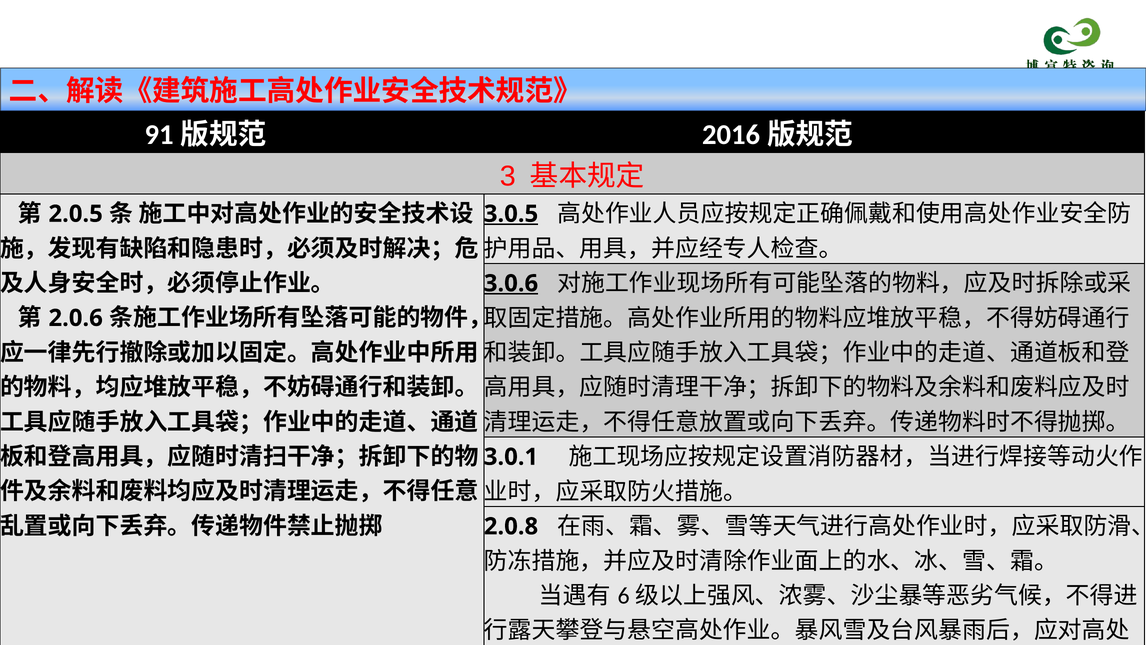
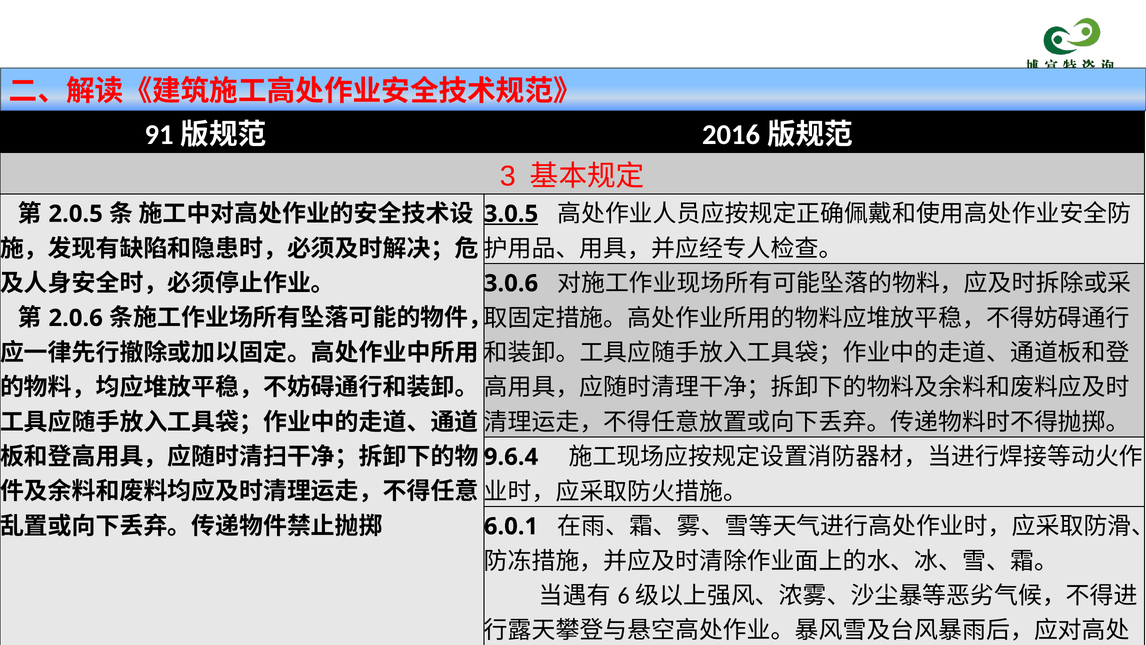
3.0.6 underline: present -> none
3.0.1: 3.0.1 -> 9.6.4
2.0.8: 2.0.8 -> 6.0.1
